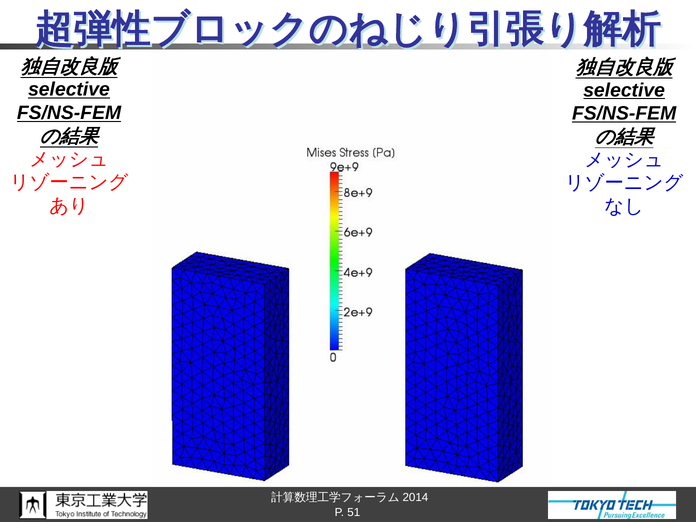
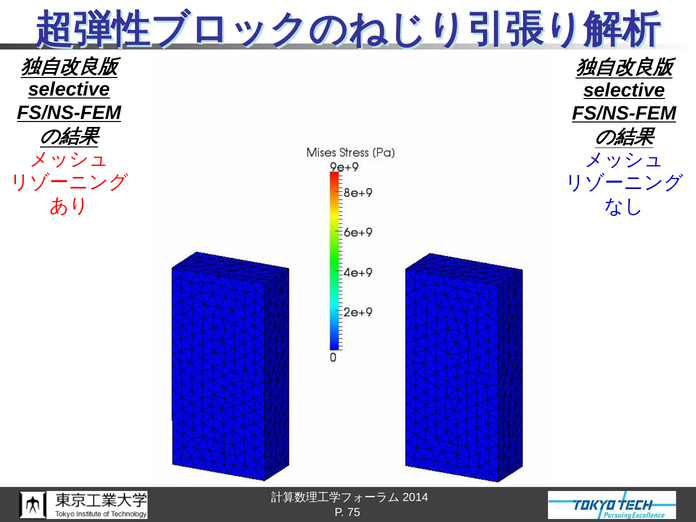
51: 51 -> 75
